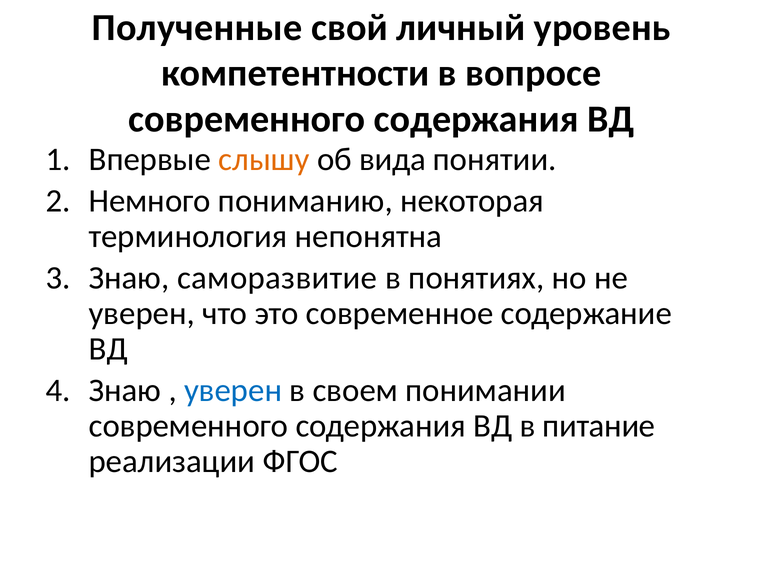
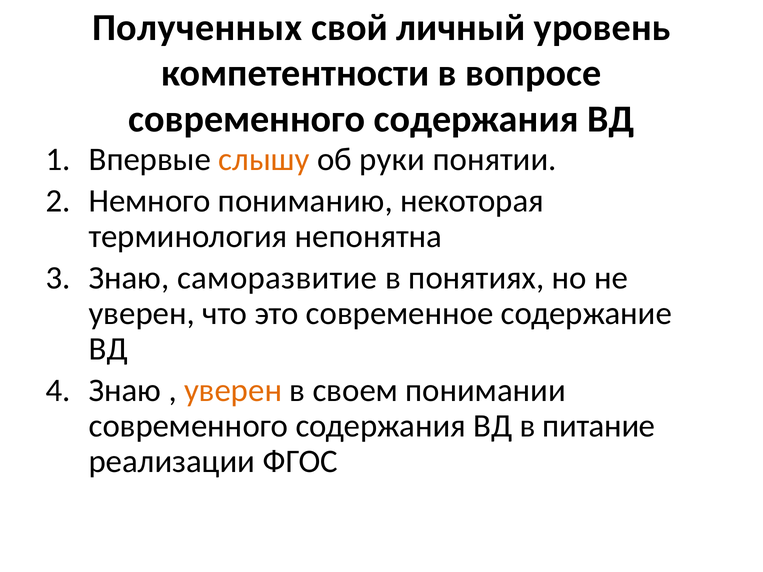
Полученные: Полученные -> Полученных
вида: вида -> руки
уверен at (233, 391) colour: blue -> orange
